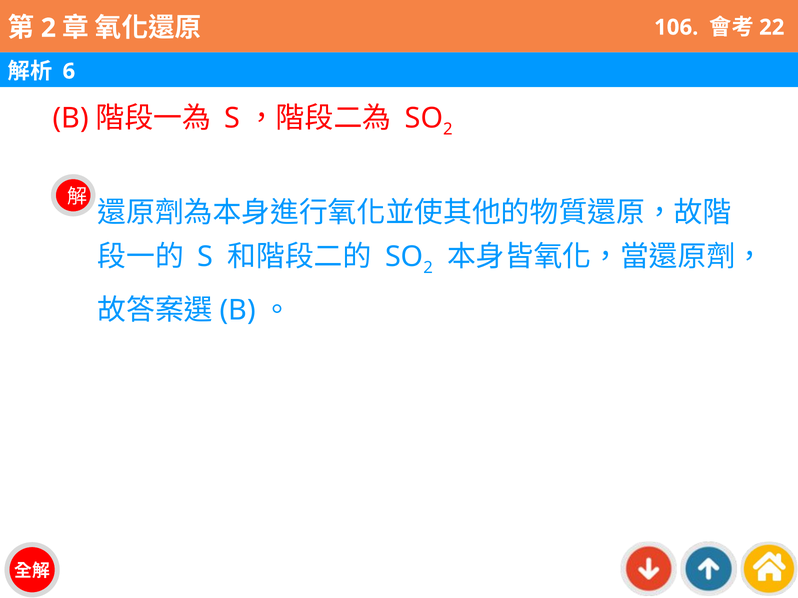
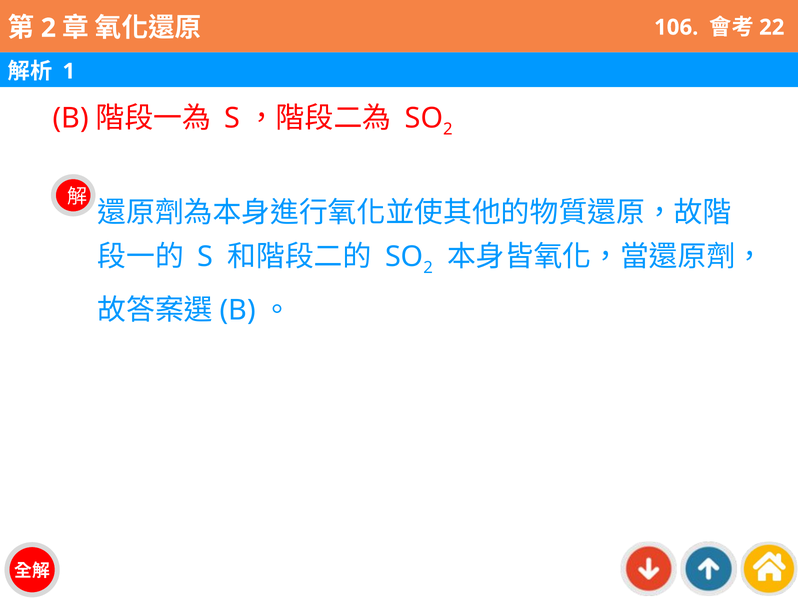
6: 6 -> 1
